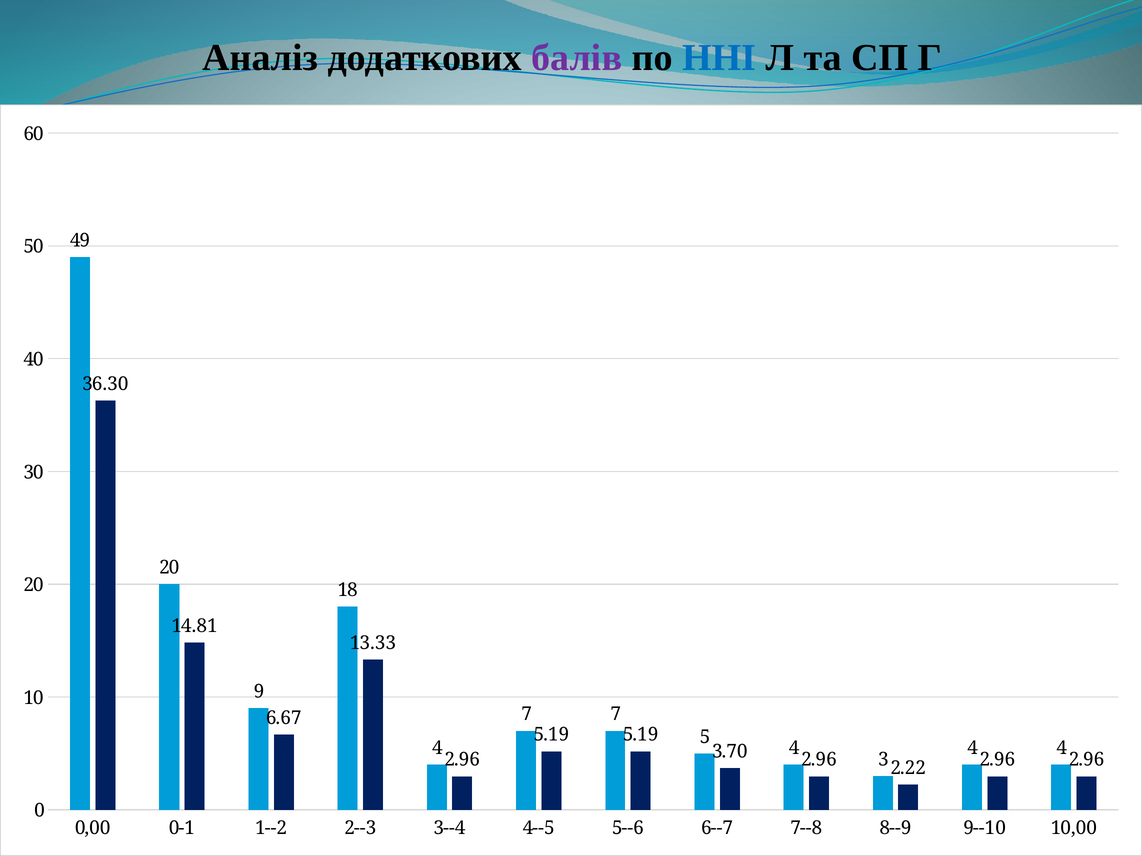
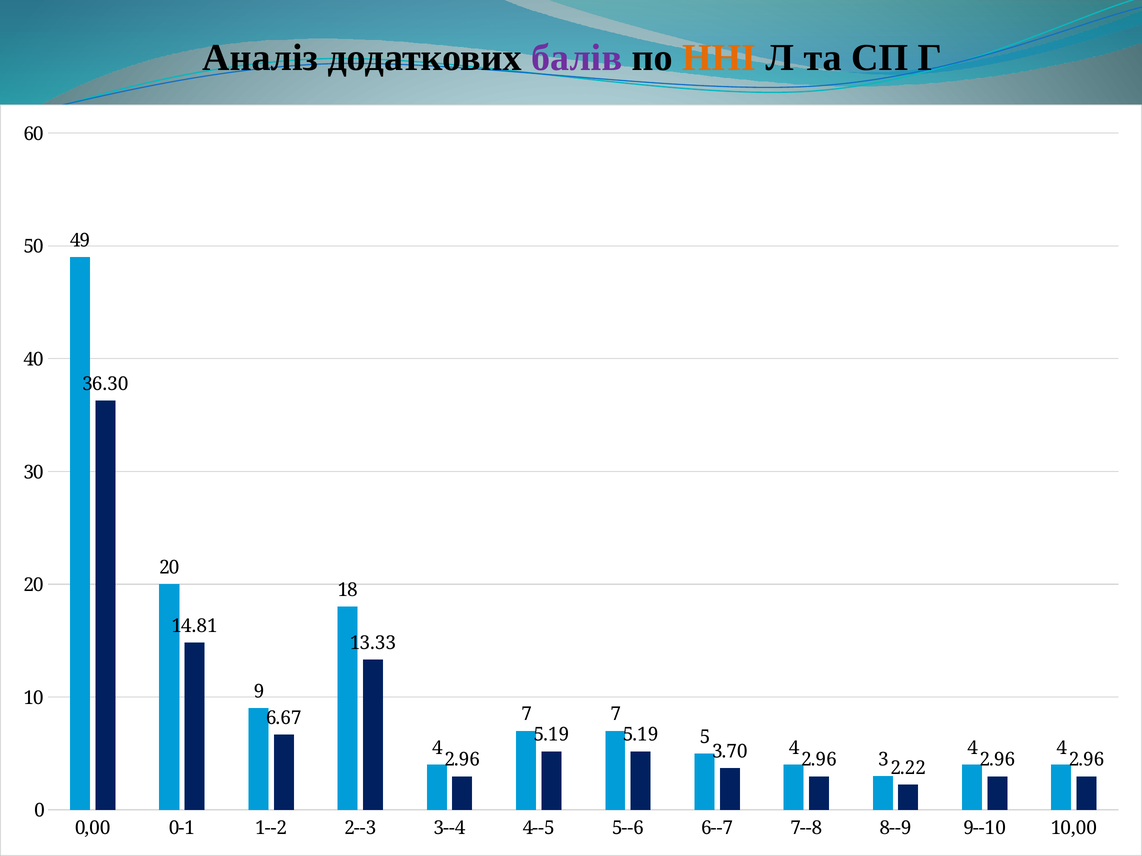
ННІ colour: blue -> orange
